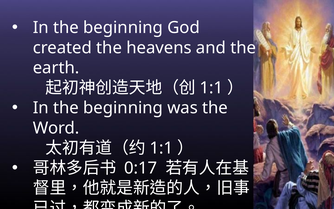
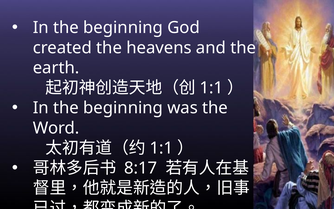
0:17: 0:17 -> 8:17
